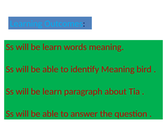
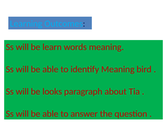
learn at (52, 92): learn -> looks
